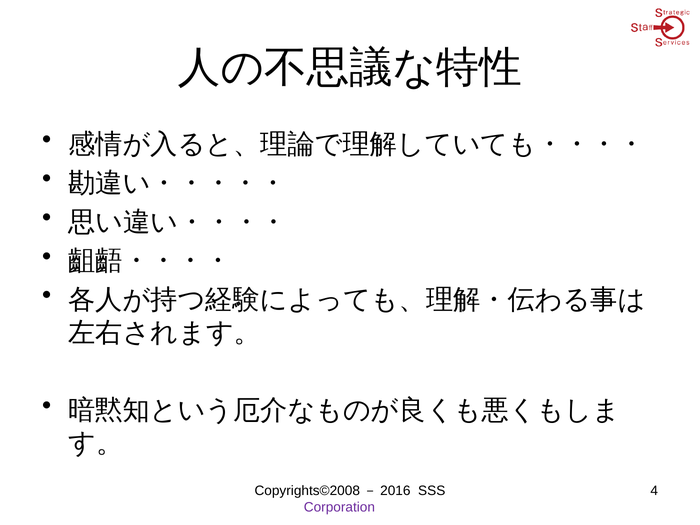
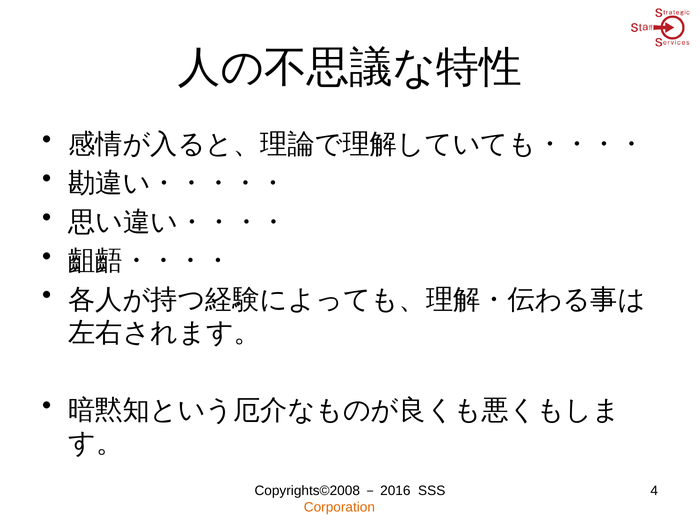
Corporation colour: purple -> orange
